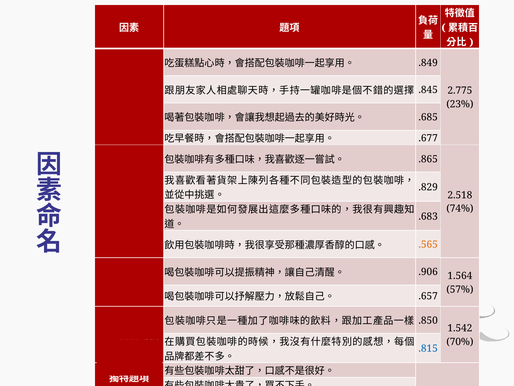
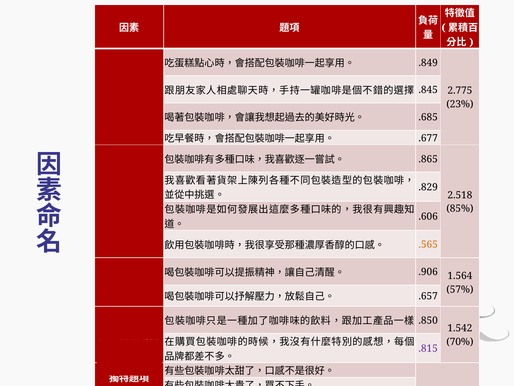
74%: 74% -> 85%
.683: .683 -> .606
.815 colour: blue -> purple
